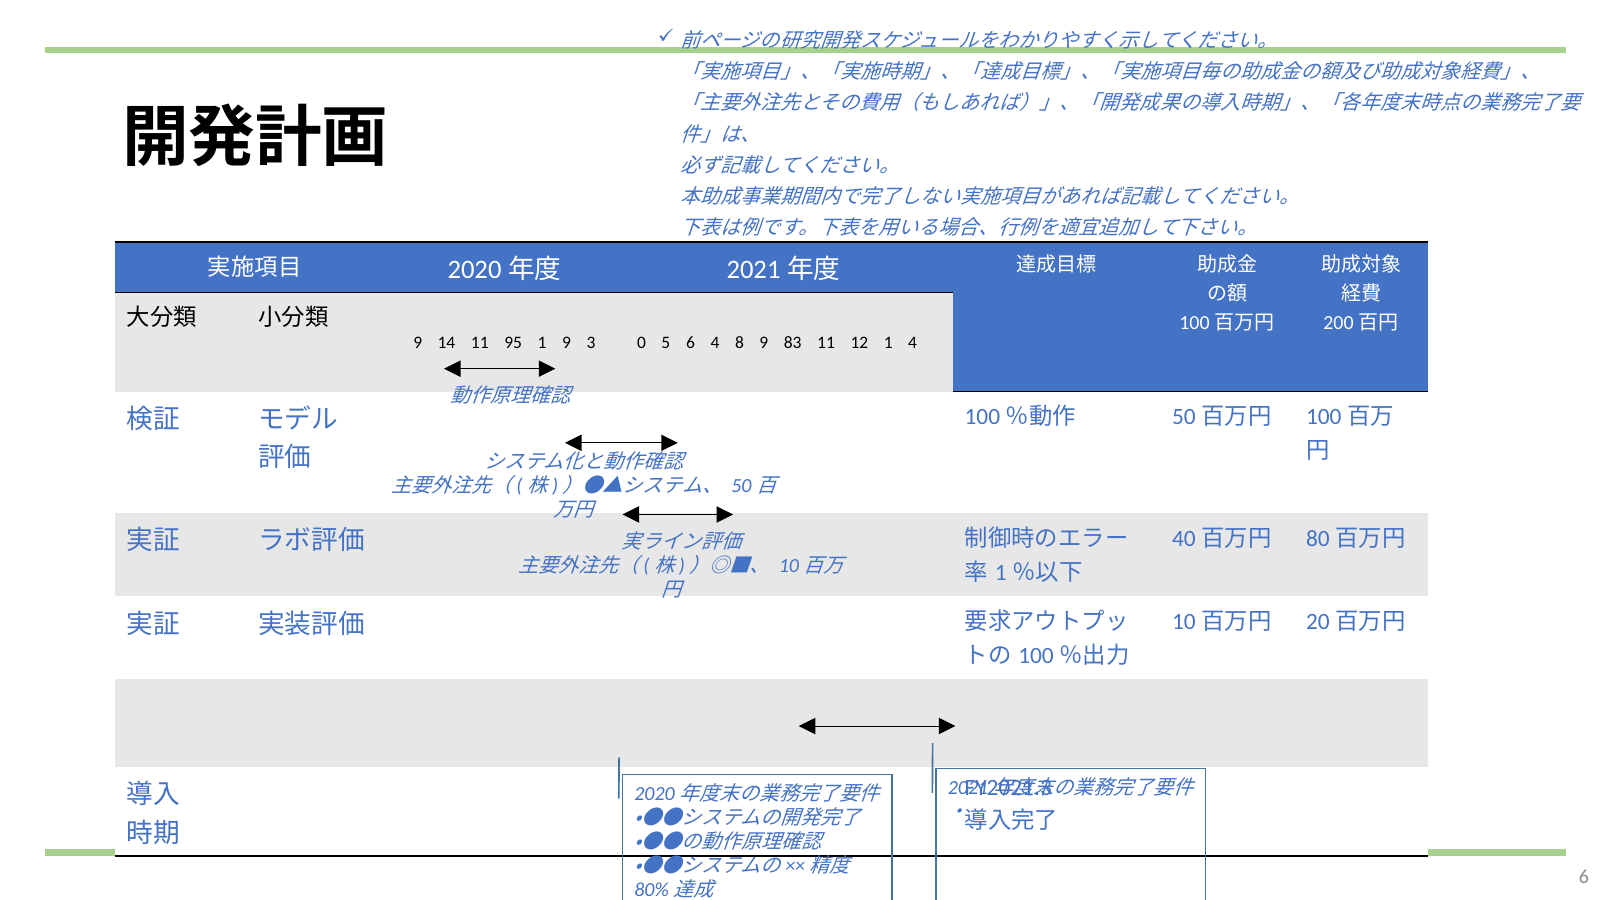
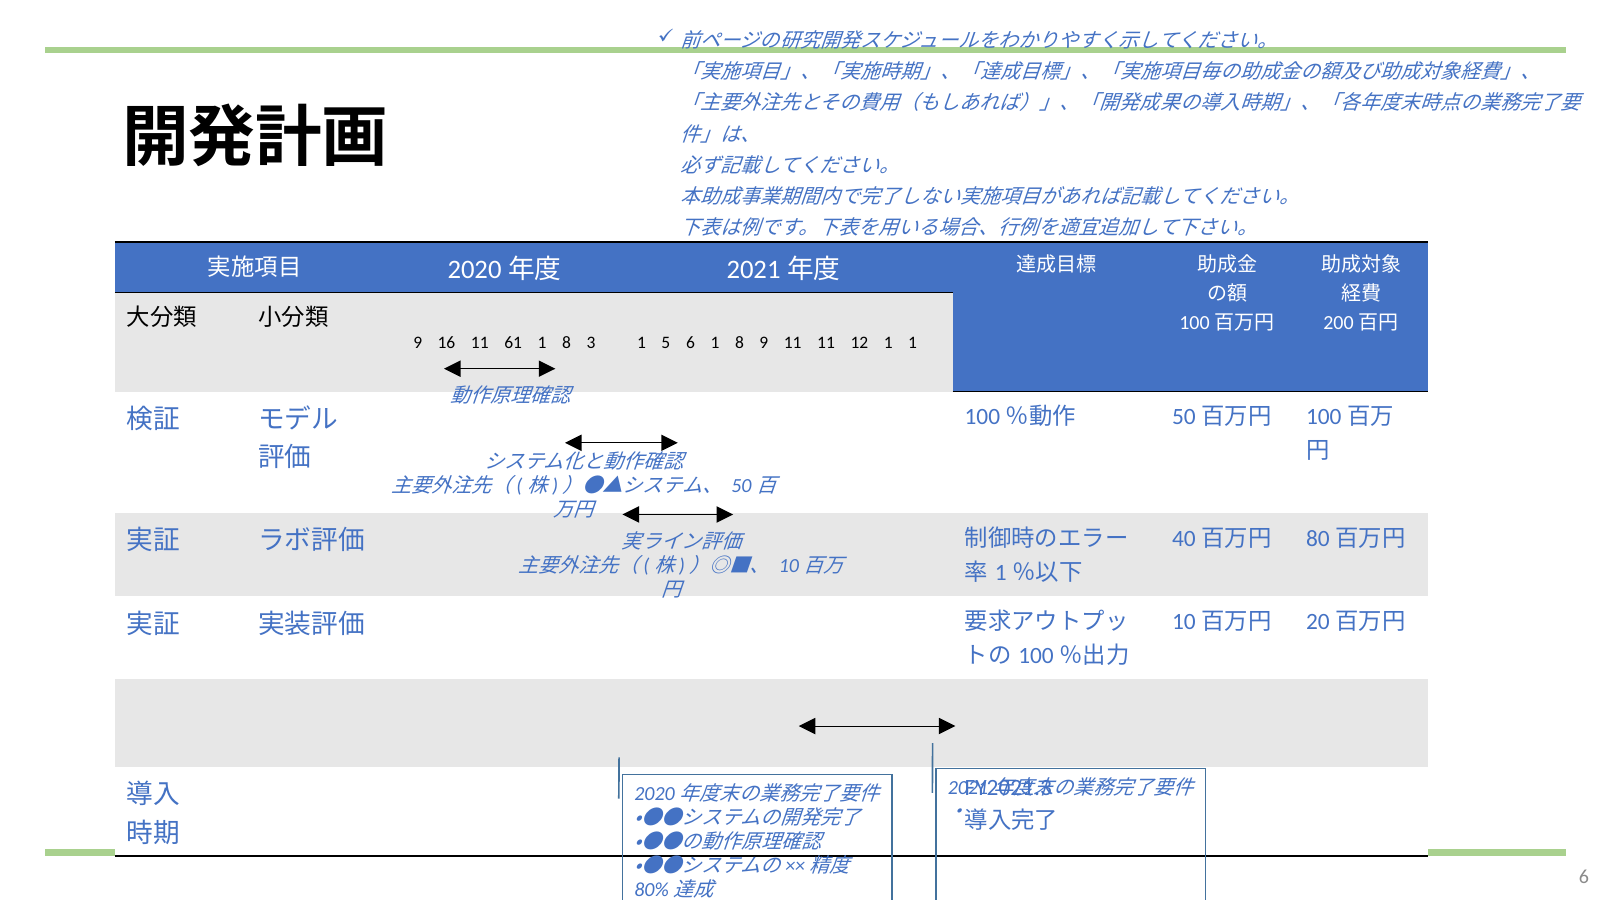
14: 14 -> 16
95: 95 -> 61
9 at (567, 343): 9 -> 8
3 0: 0 -> 1
6 4: 4 -> 1
9 83: 83 -> 11
1 4: 4 -> 1
